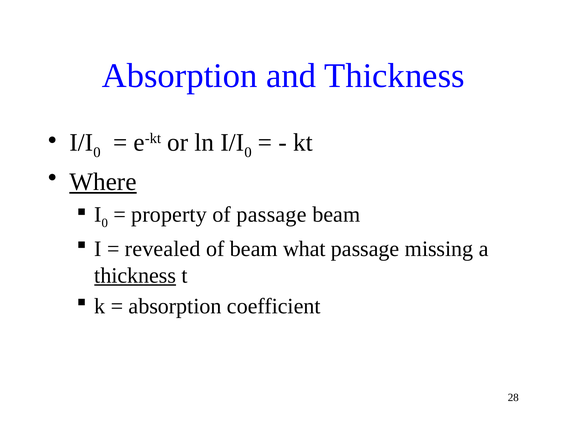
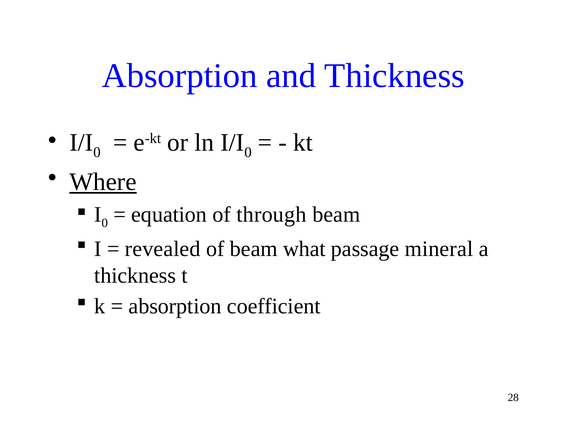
property: property -> equation
of passage: passage -> through
missing: missing -> mineral
thickness at (135, 276) underline: present -> none
